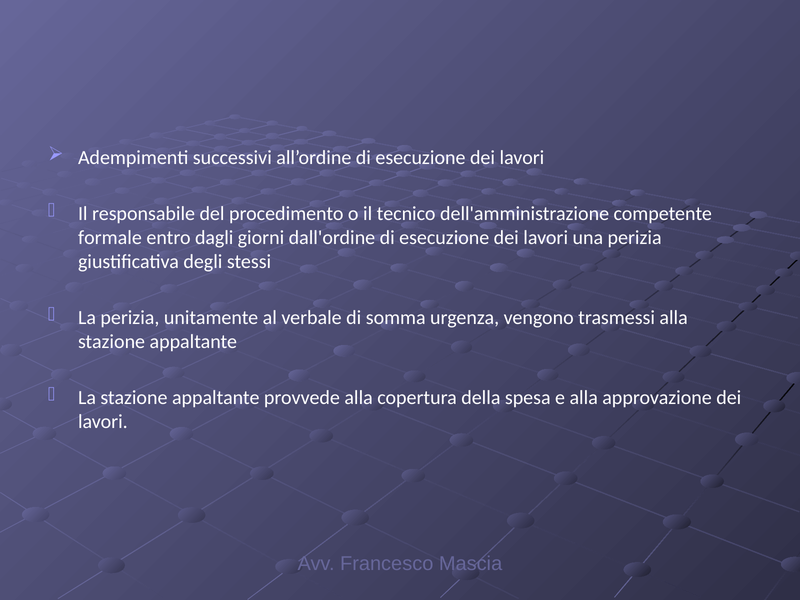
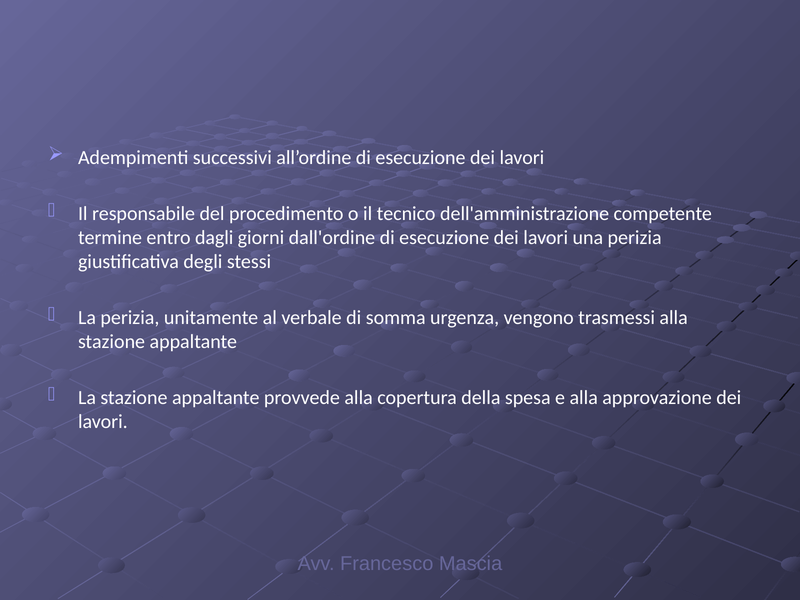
formale: formale -> termine
